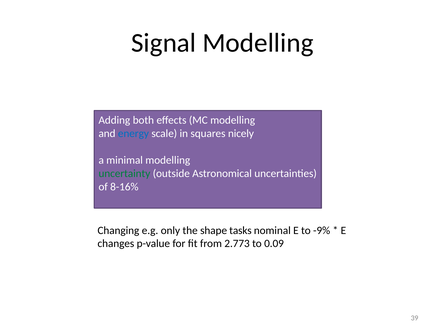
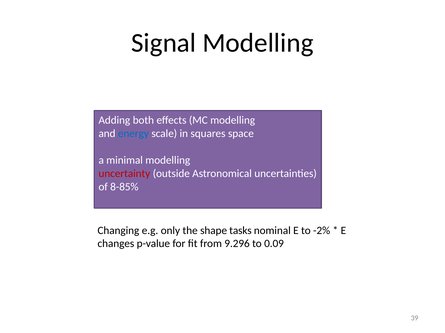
nicely: nicely -> space
uncertainty colour: green -> red
8-16%: 8-16% -> 8-85%
-9%: -9% -> -2%
2.773: 2.773 -> 9.296
